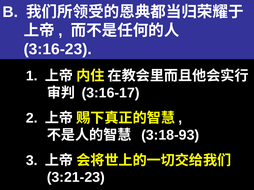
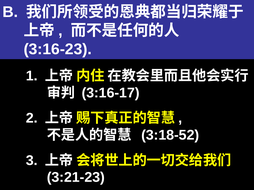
3:18-93: 3:18-93 -> 3:18-52
